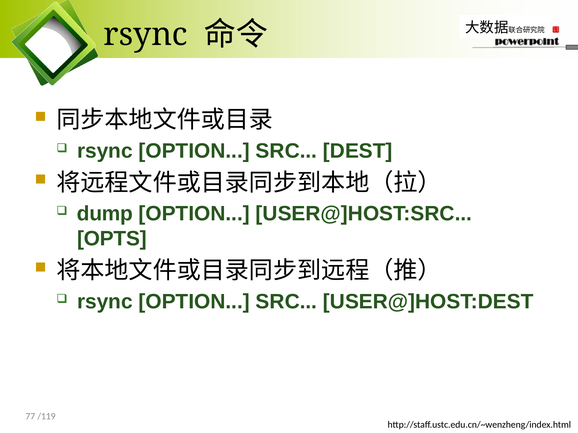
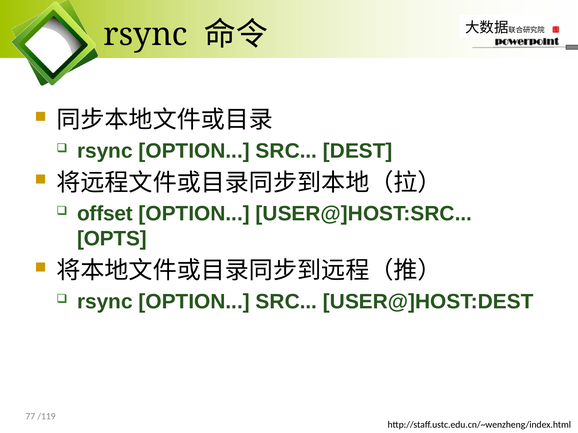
dump: dump -> offset
